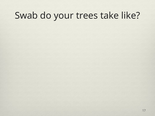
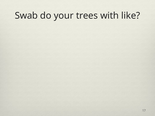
take: take -> with
